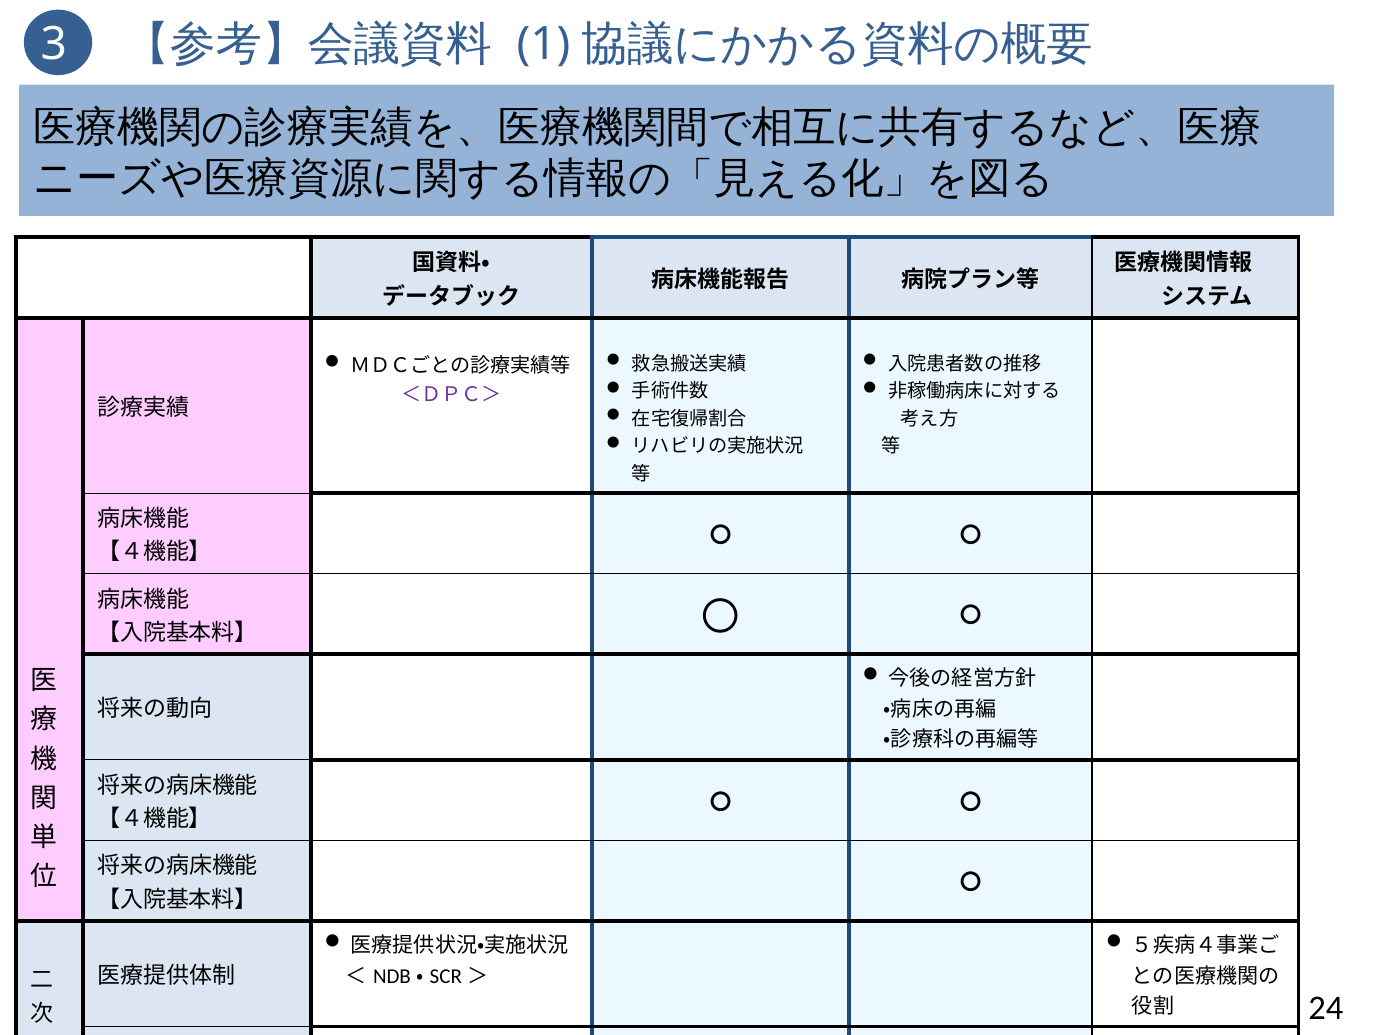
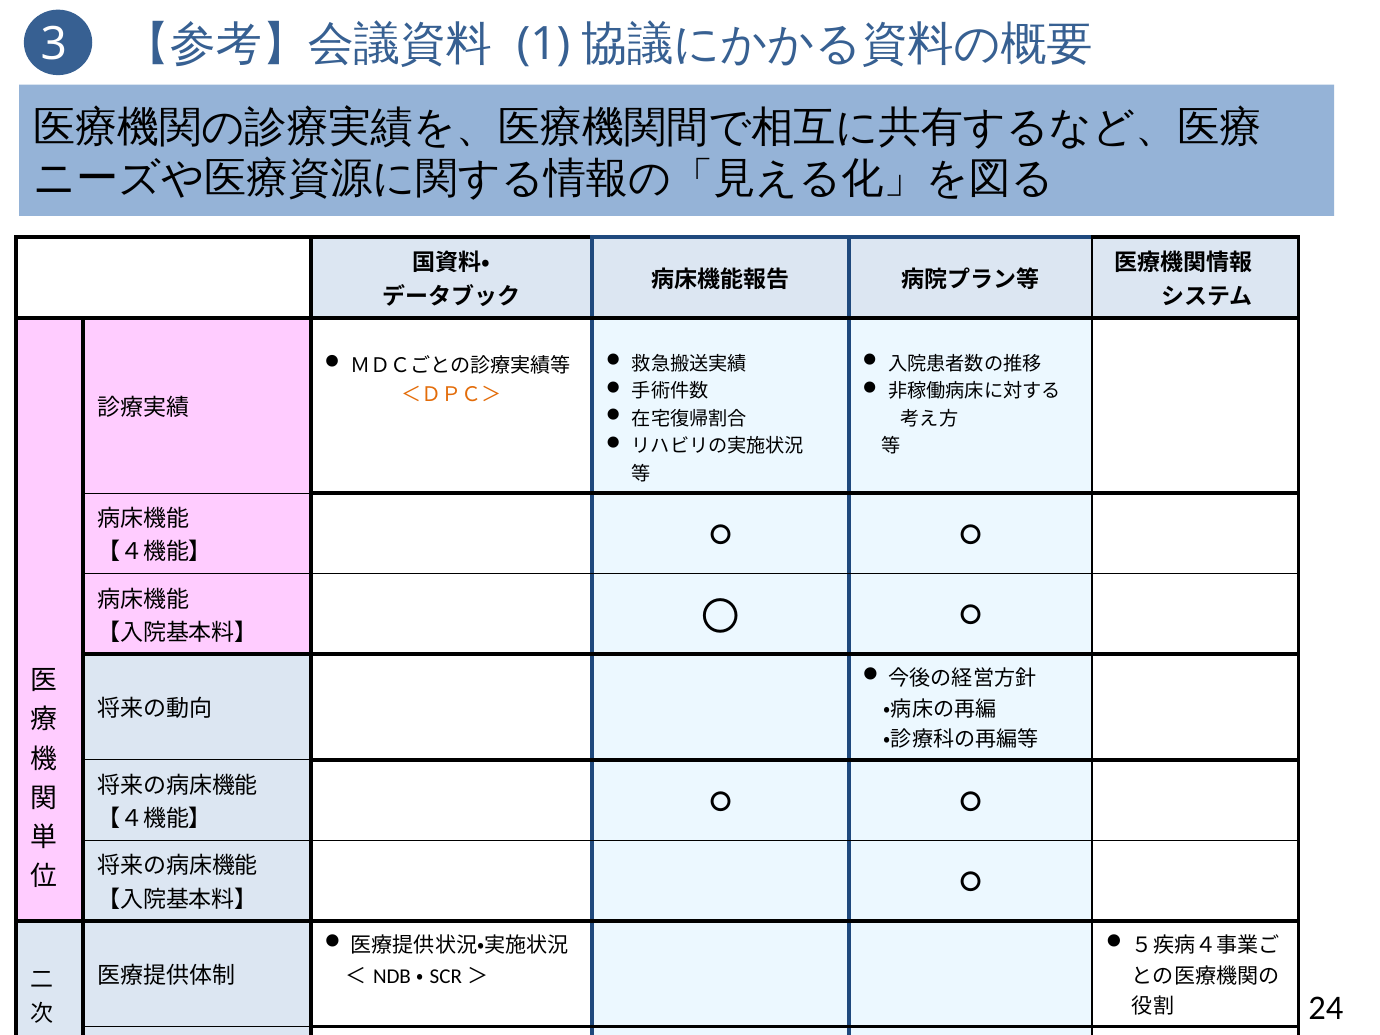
＜ＤＰＣ＞ colour: purple -> orange
